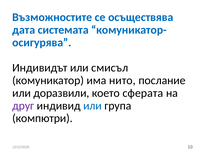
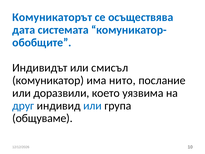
Възможностите: Възможностите -> Комуникаторът
осигурява: осигурява -> обобщите
сферата: сферата -> уязвима
друг colour: purple -> blue
компютри: компютри -> общуваме
